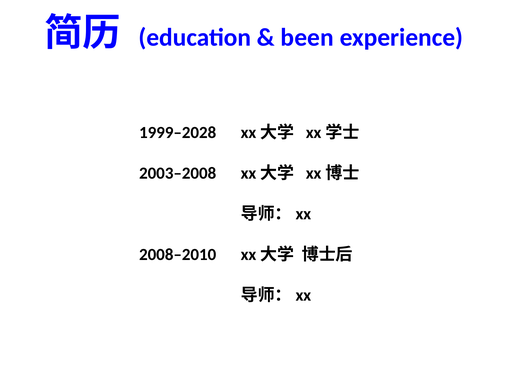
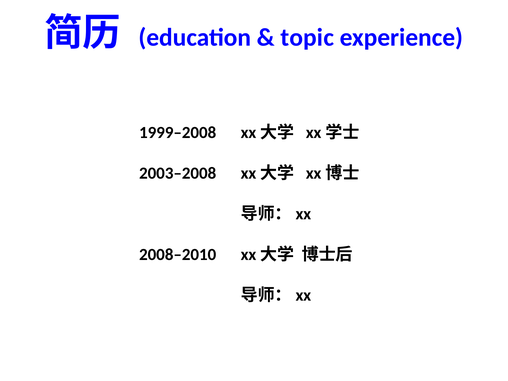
been: been -> topic
1999–2028: 1999–2028 -> 1999–2008
